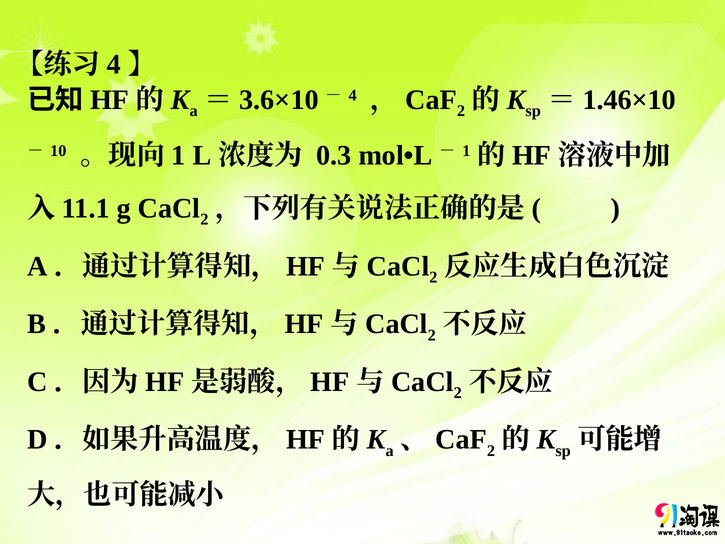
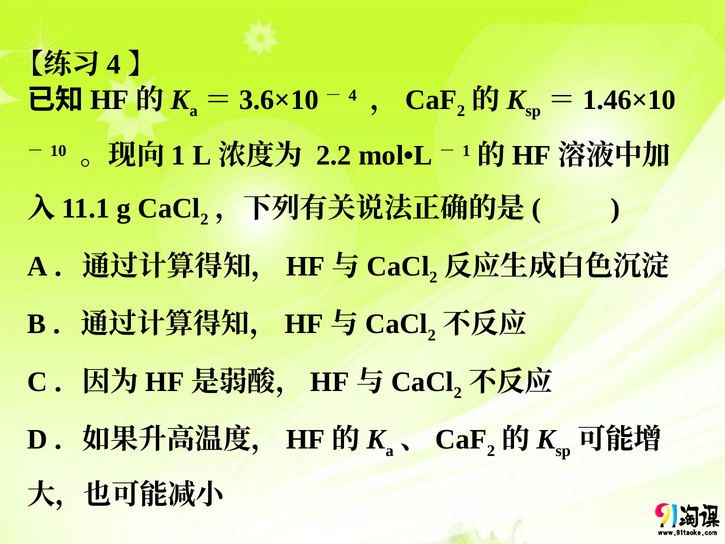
0.3: 0.3 -> 2.2
